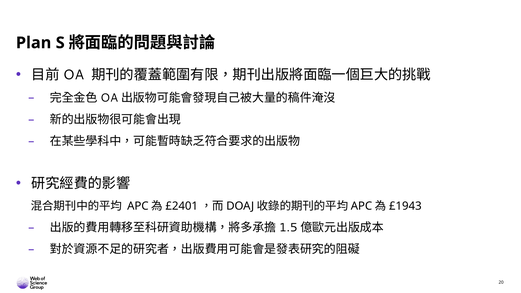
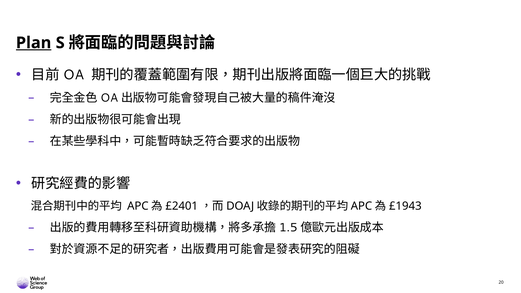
Plan underline: none -> present
